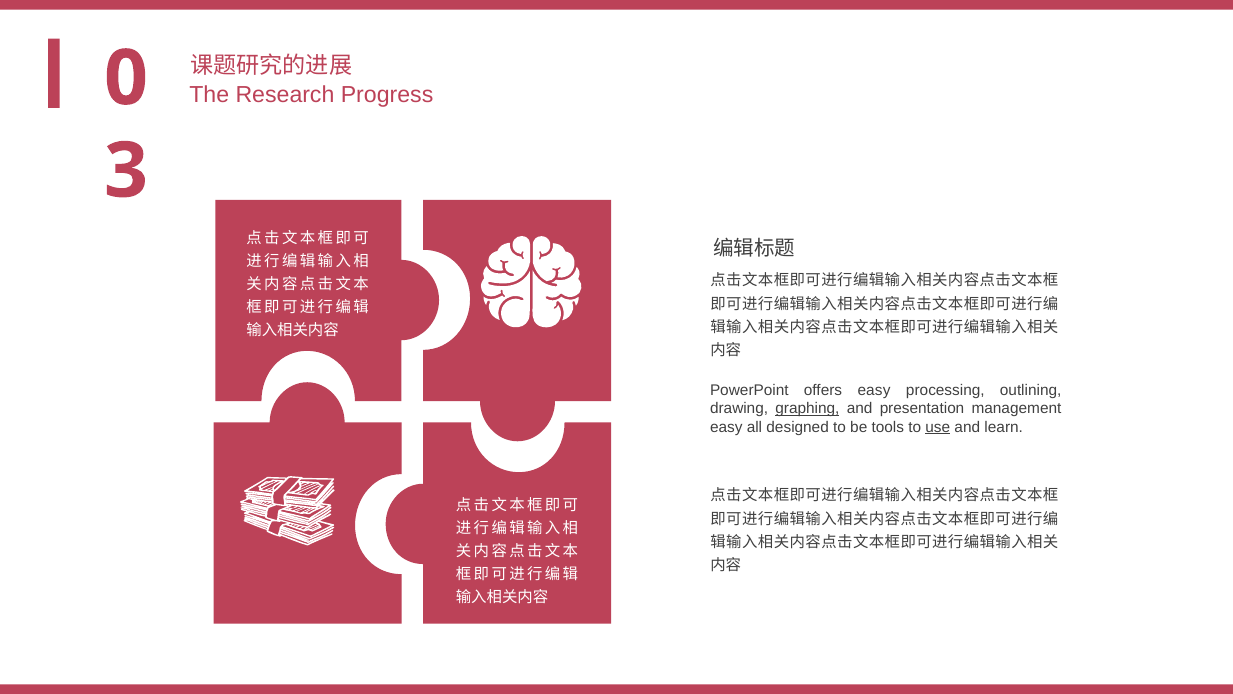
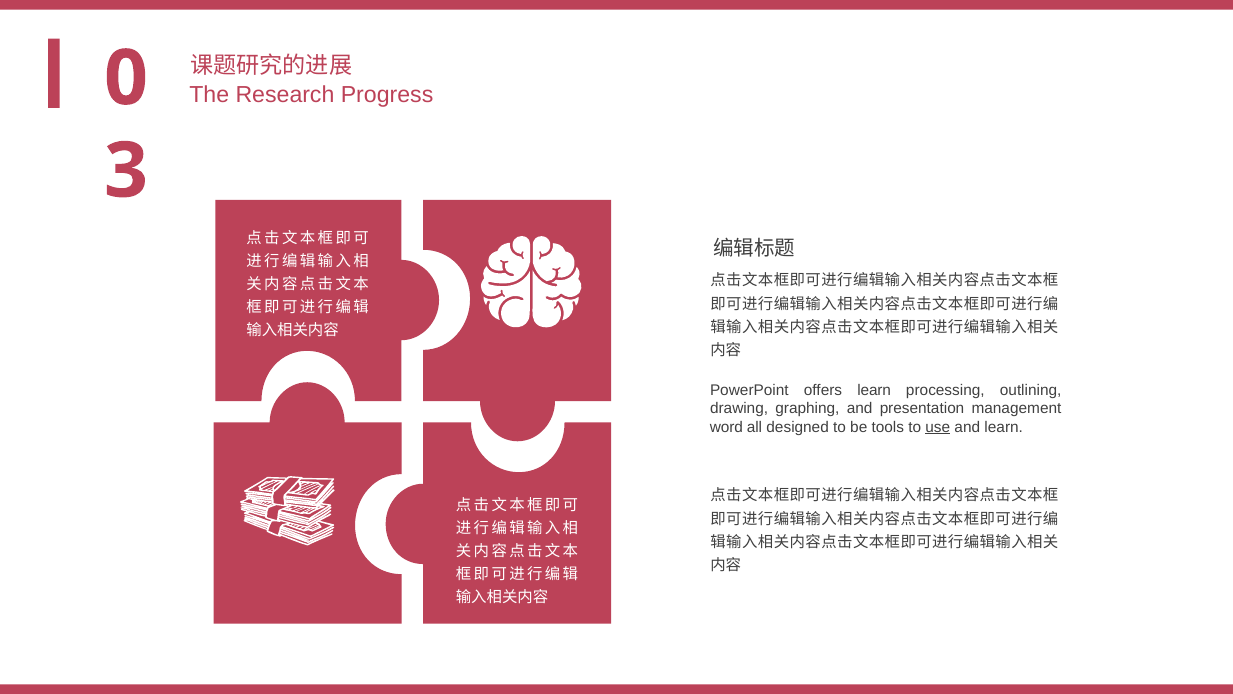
offers easy: easy -> learn
graphing underline: present -> none
easy at (726, 427): easy -> word
